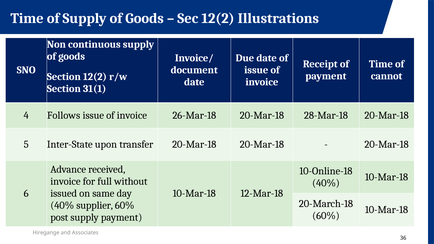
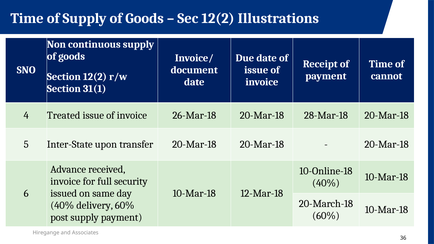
Follows: Follows -> Treated
without: without -> security
supplier: supplier -> delivery
